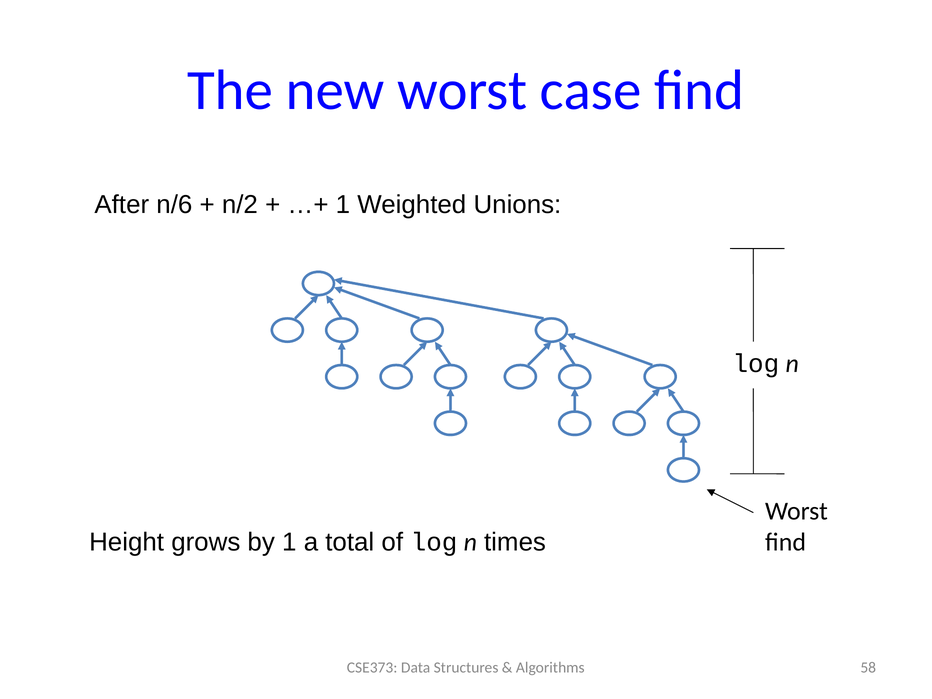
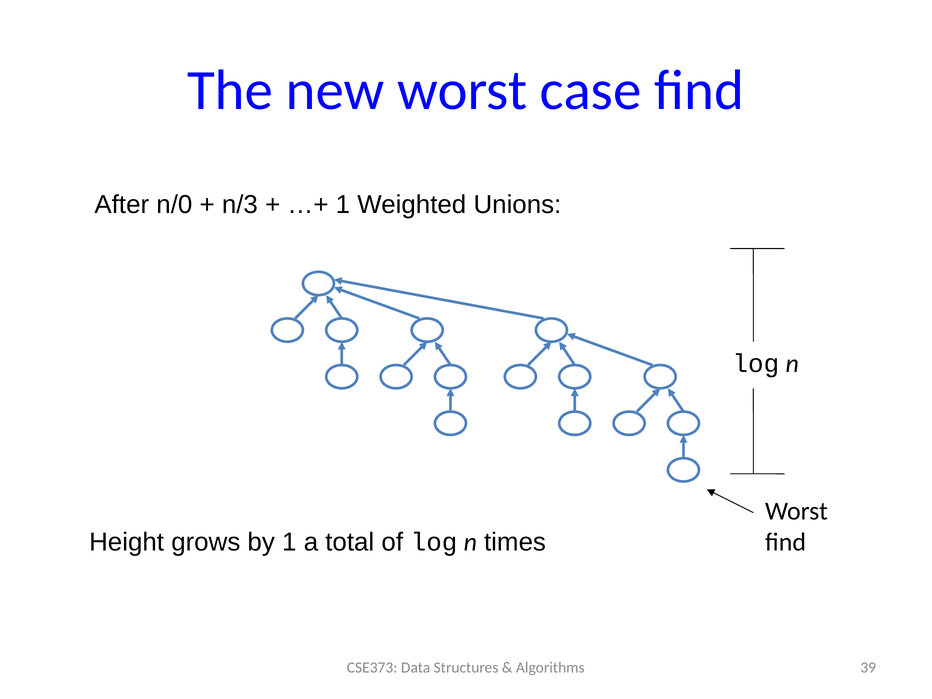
n/6: n/6 -> n/0
n/2: n/2 -> n/3
58: 58 -> 39
